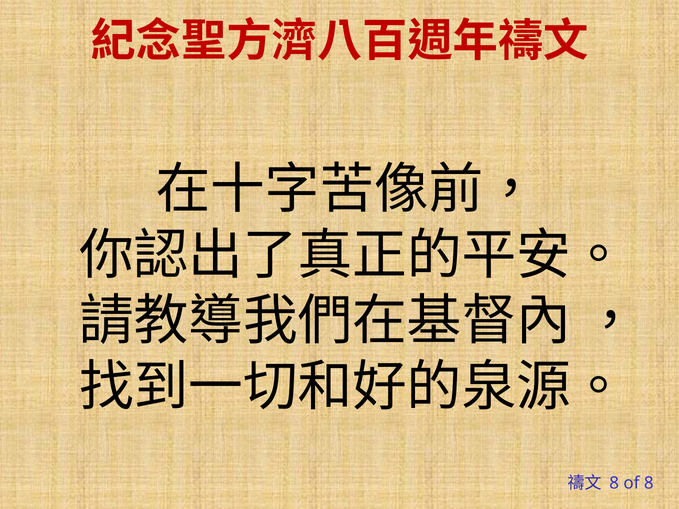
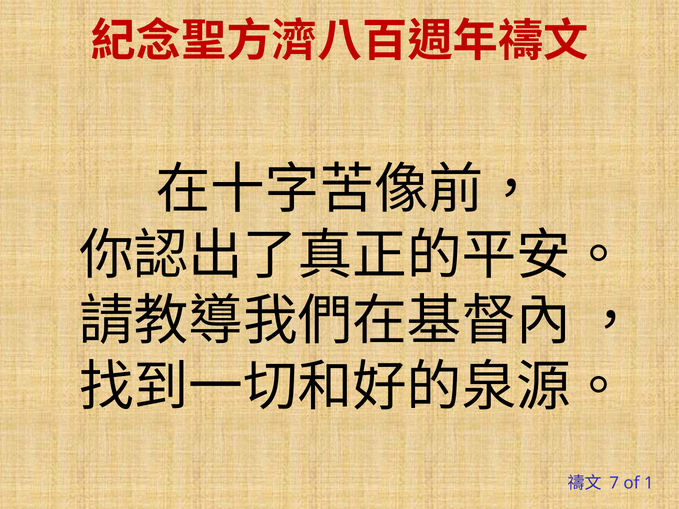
8 at (614, 483): 8 -> 7
of 8: 8 -> 1
